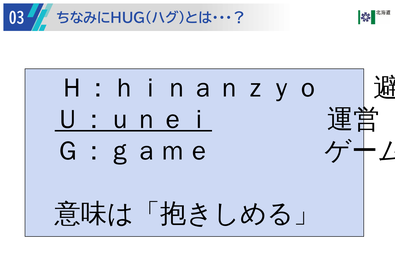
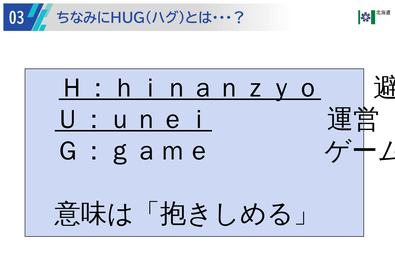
Ｈ：ｈｉｎａｎｚｙｏ underline: none -> present
